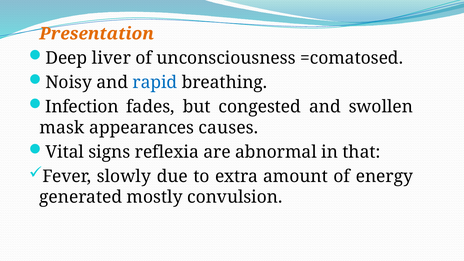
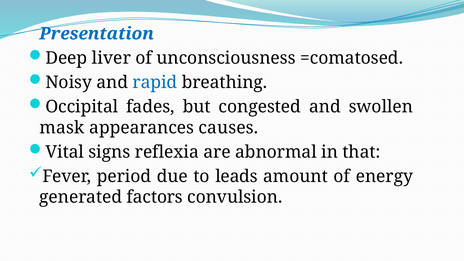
Presentation colour: orange -> blue
Infection: Infection -> Occipital
slowly: slowly -> period
extra: extra -> leads
mostly: mostly -> factors
